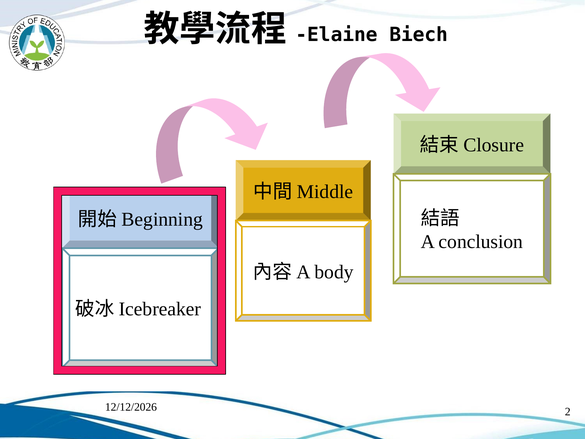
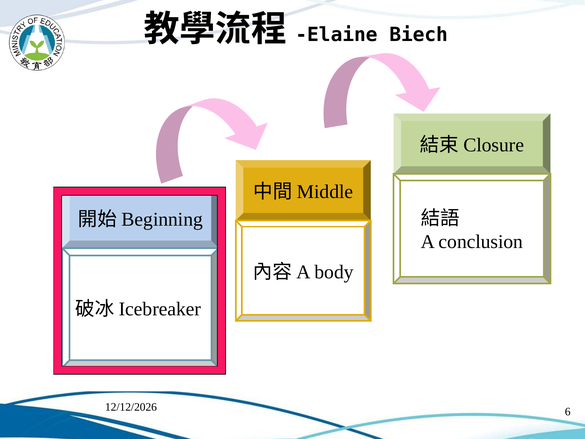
2: 2 -> 6
